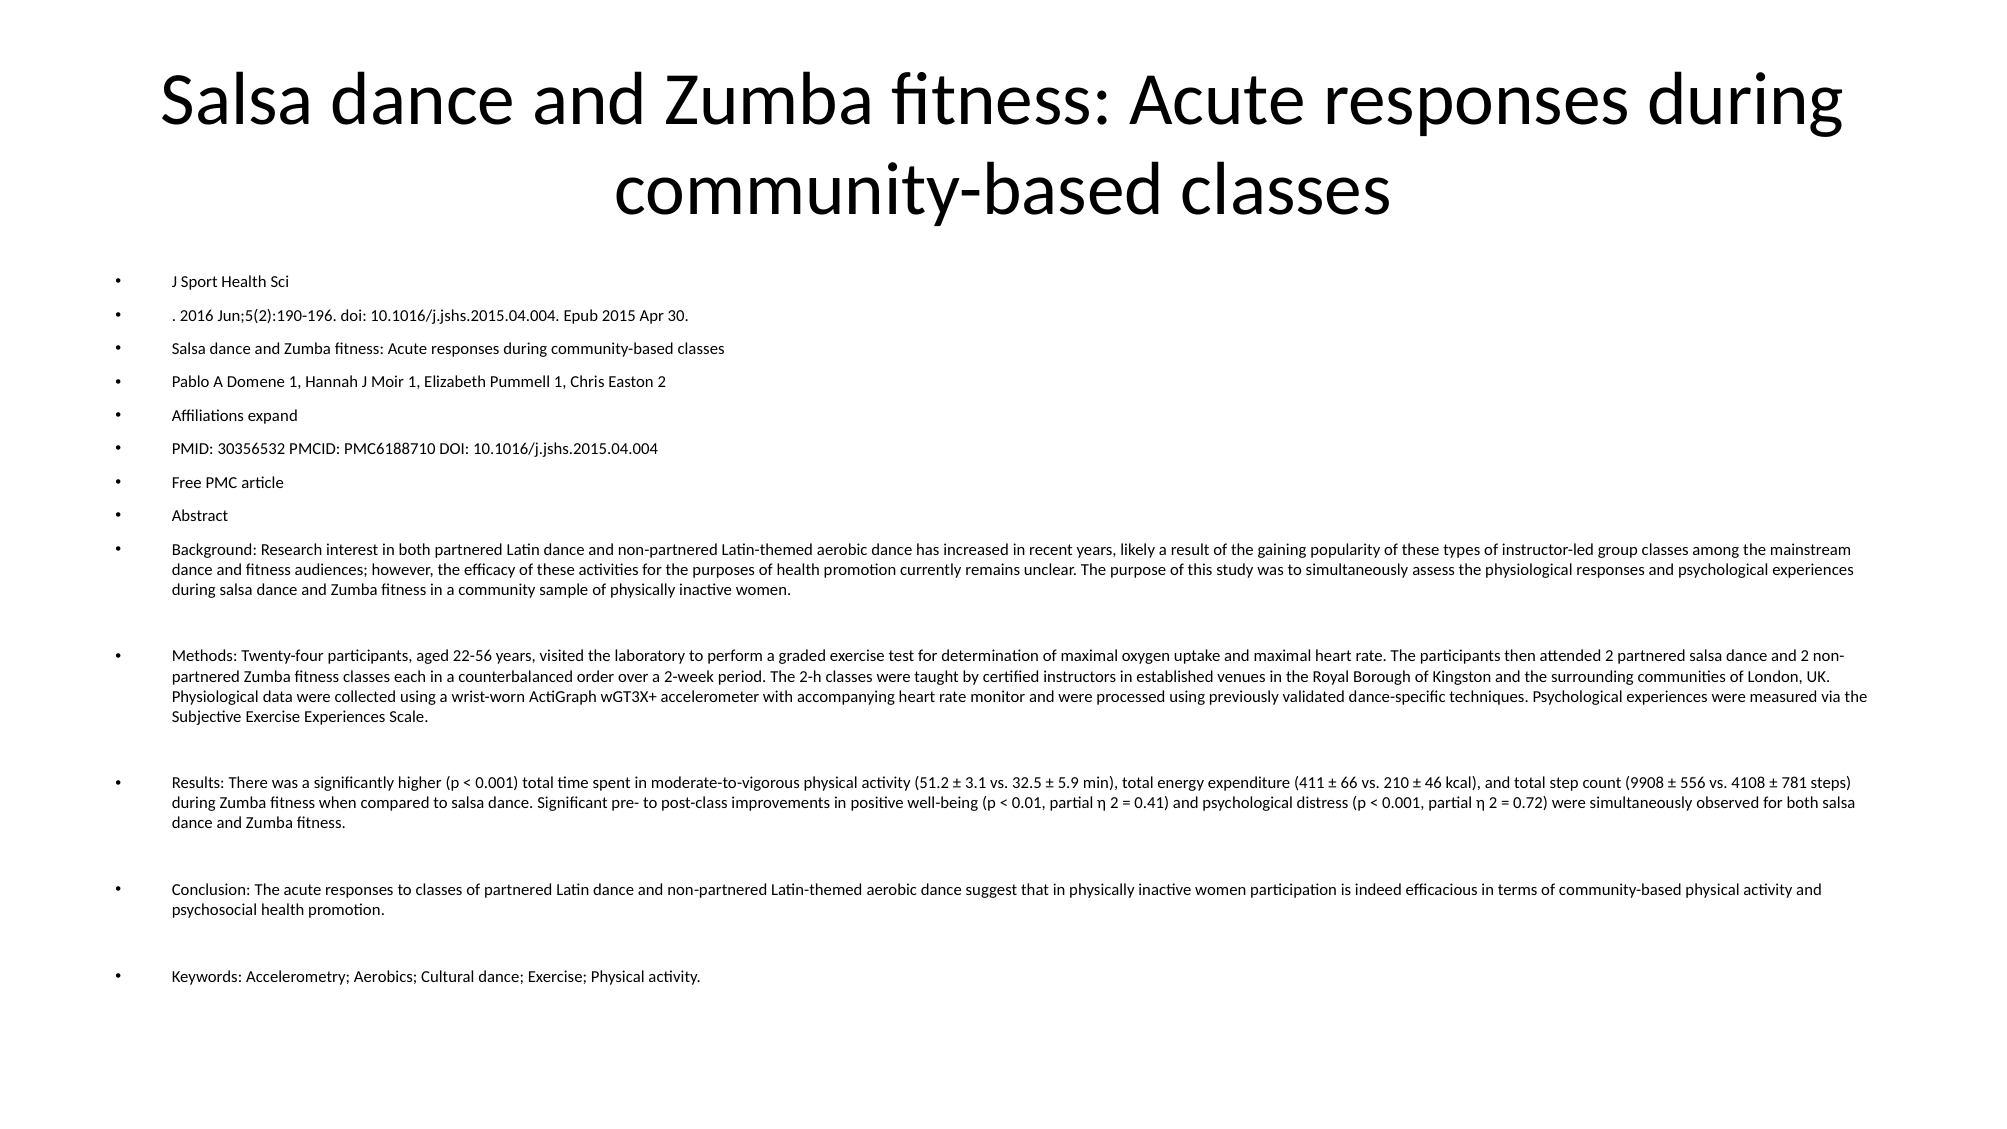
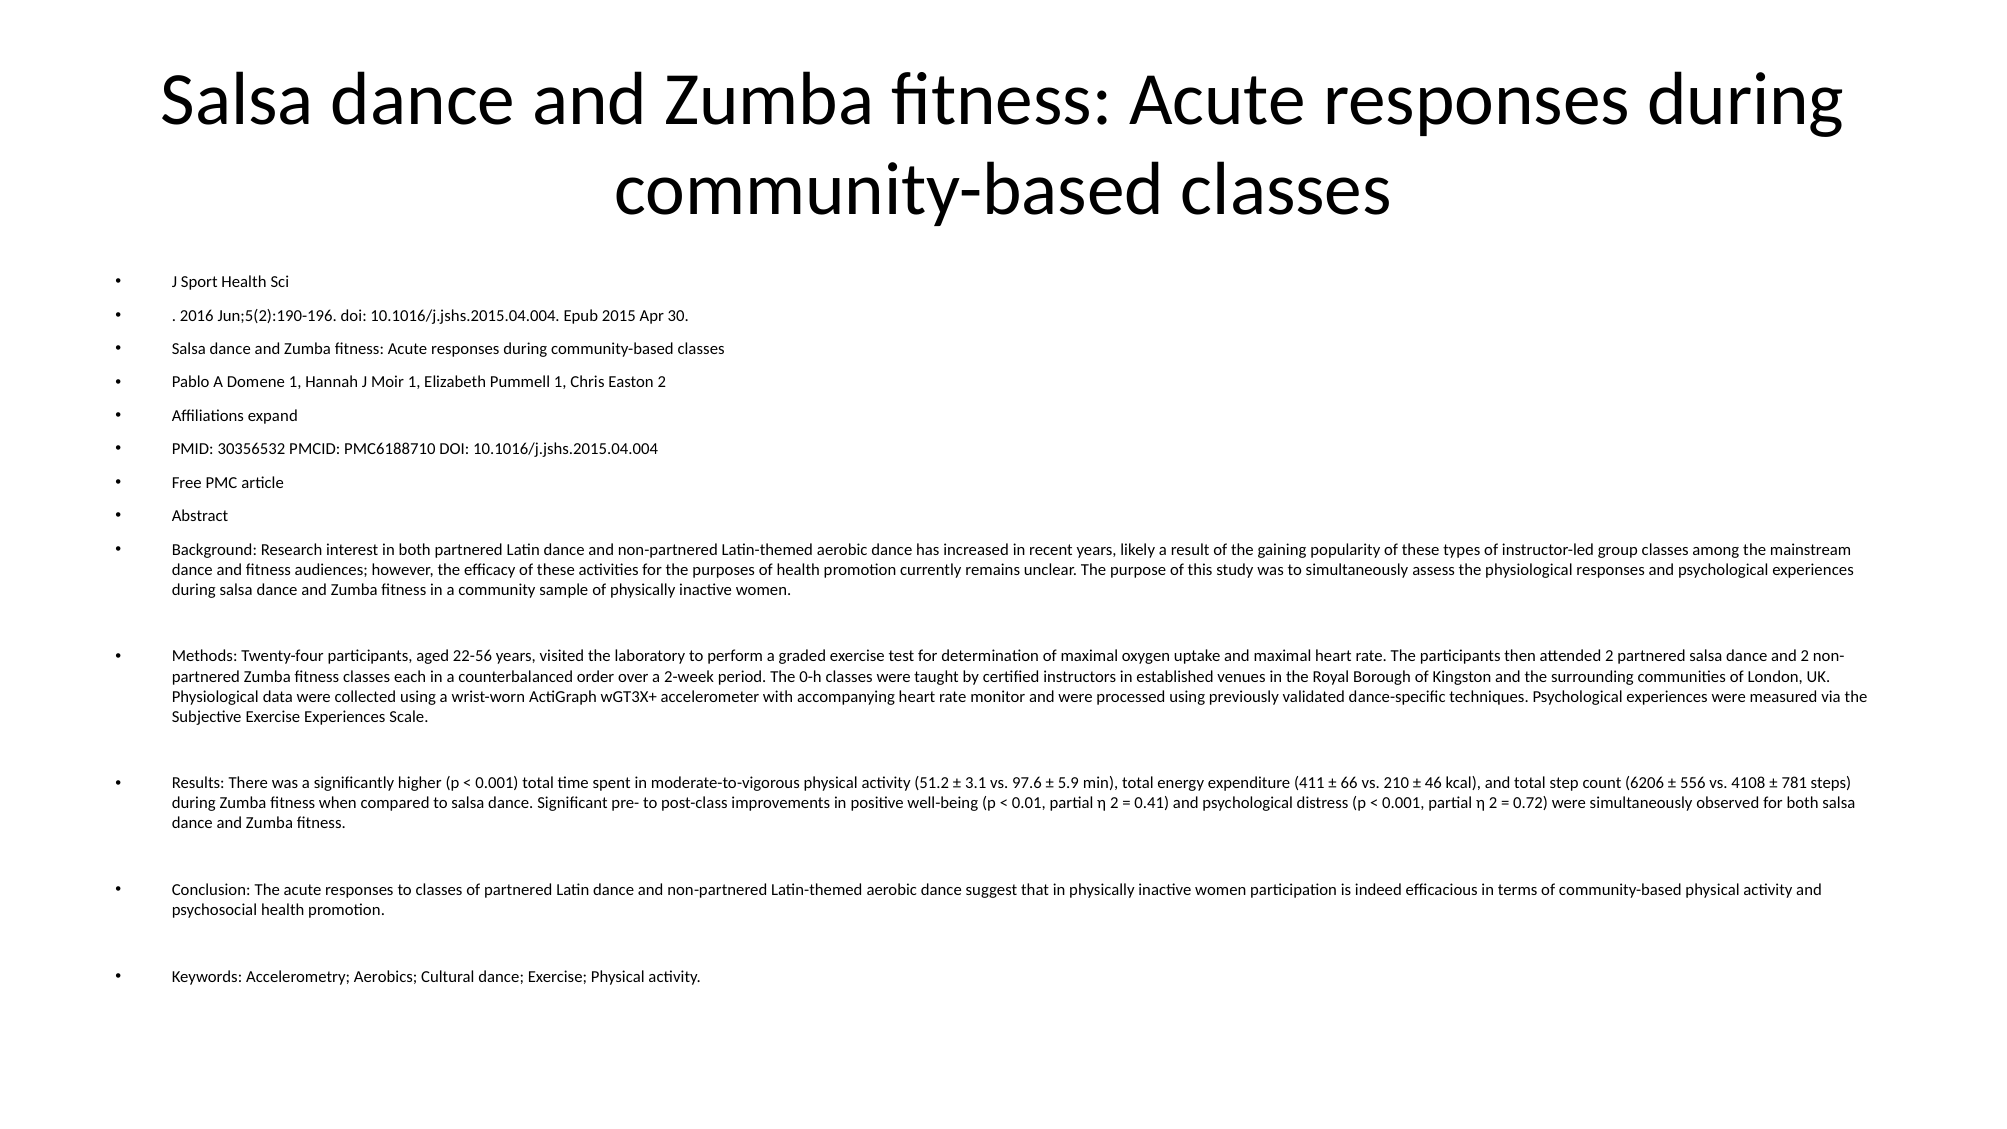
2-h: 2-h -> 0-h
32.5: 32.5 -> 97.6
9908: 9908 -> 6206
